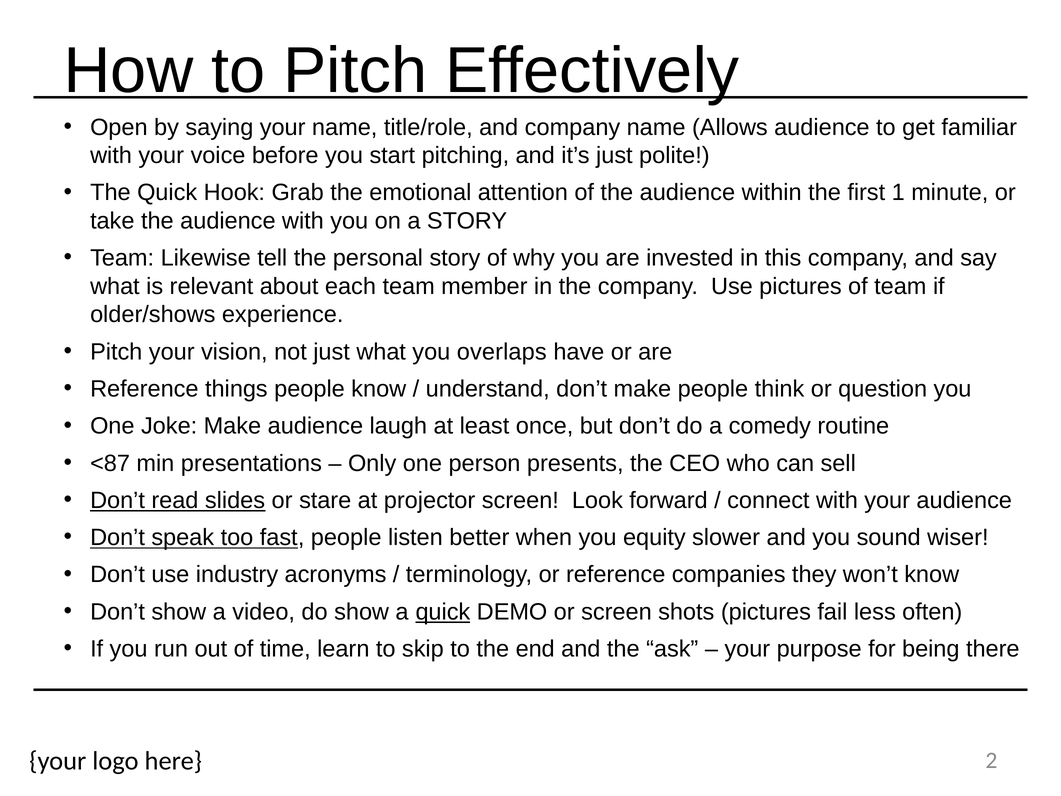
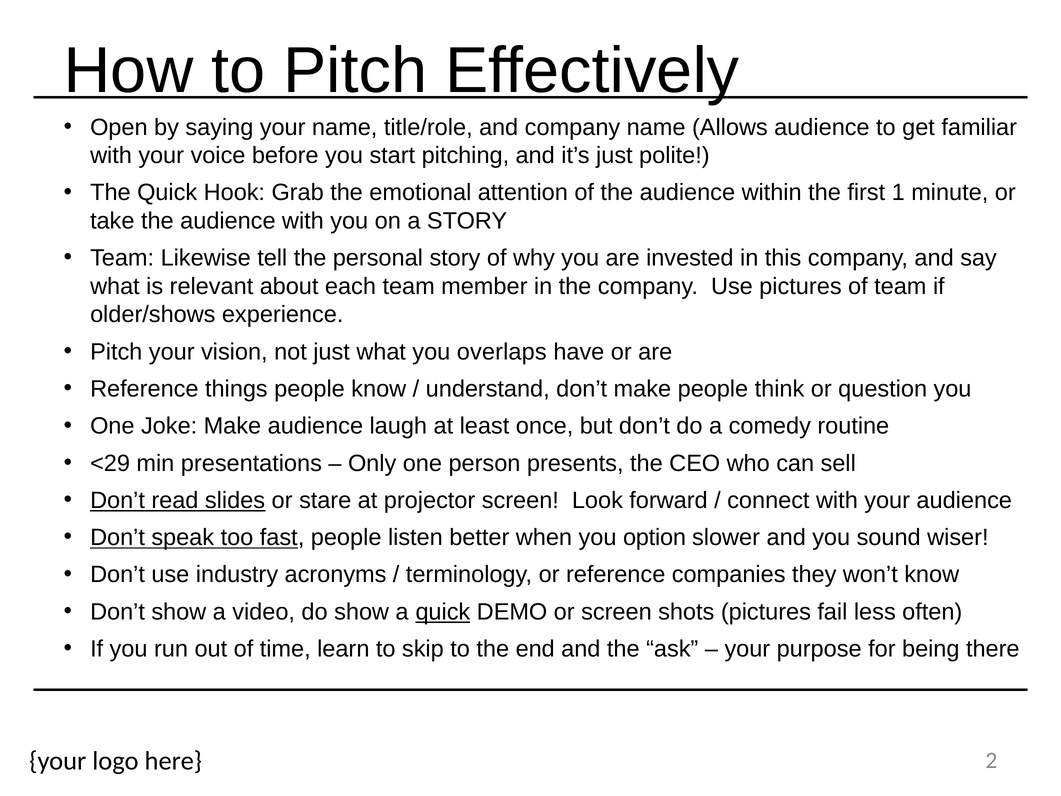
<87: <87 -> <29
equity: equity -> option
